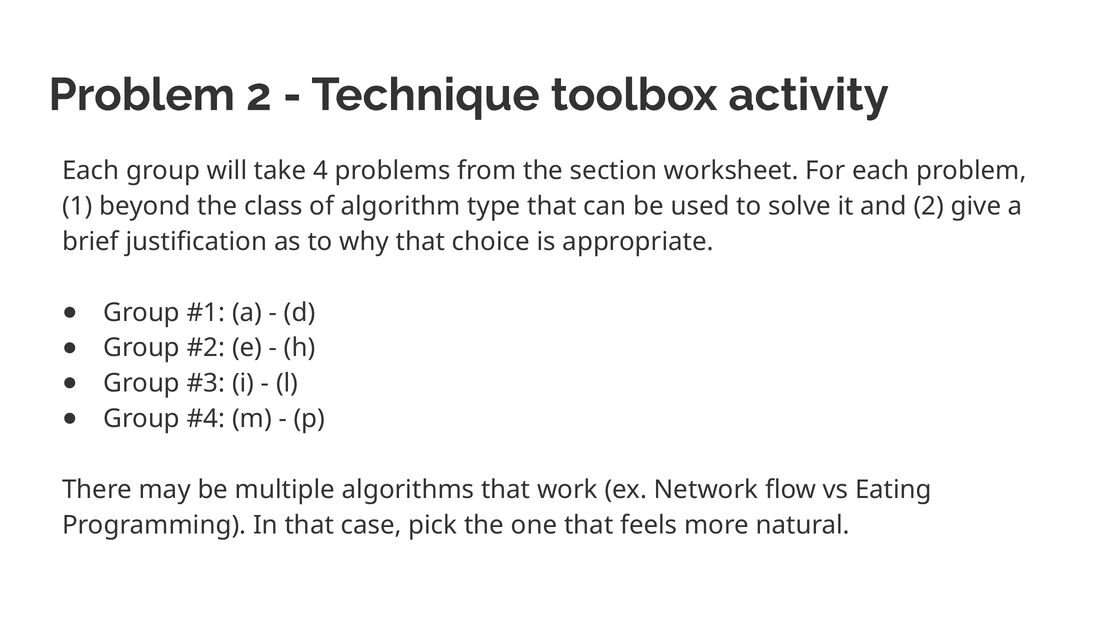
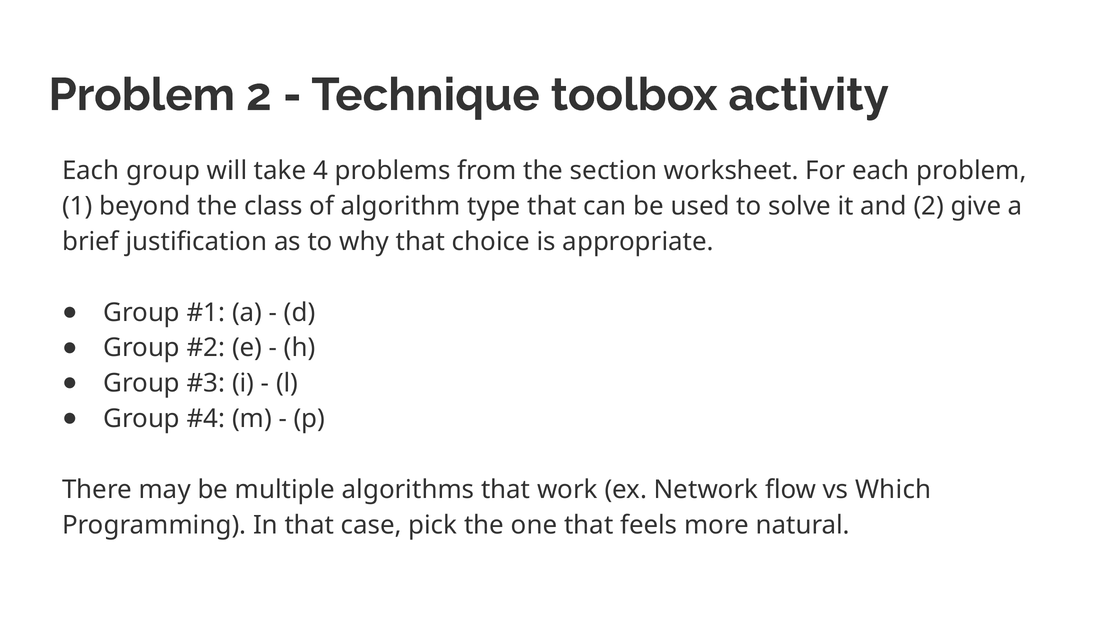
Eating: Eating -> Which
